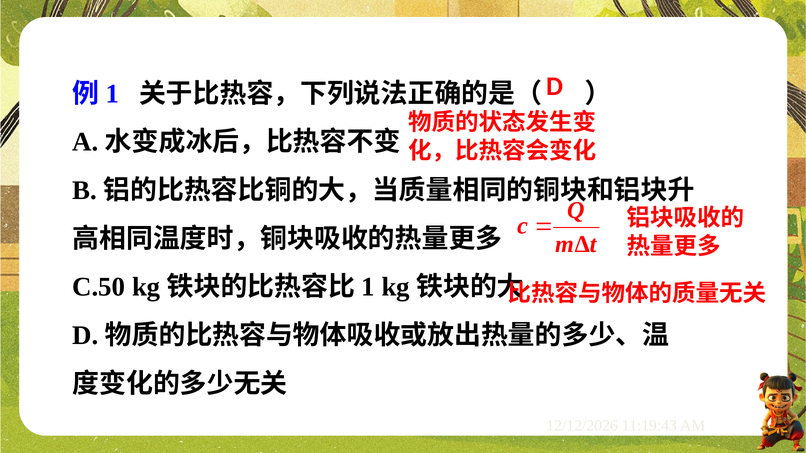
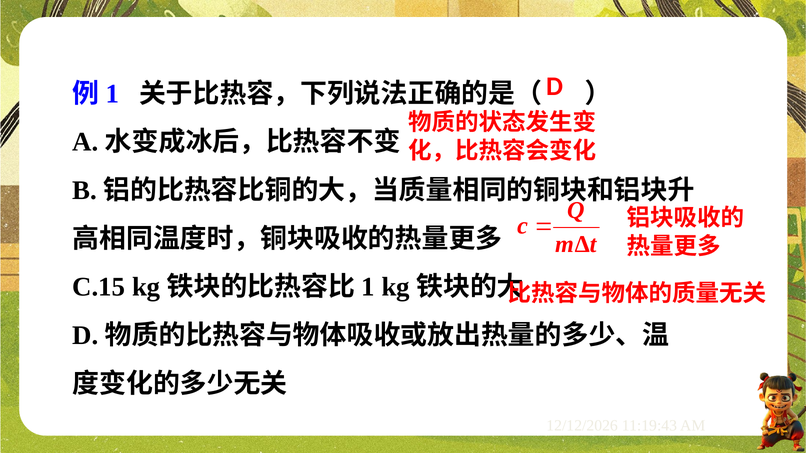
C.50: C.50 -> C.15
